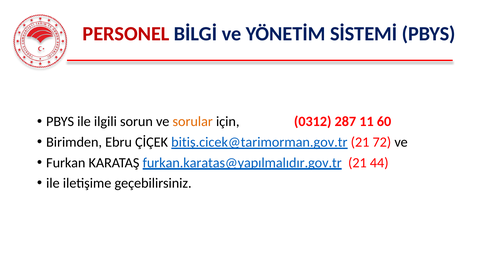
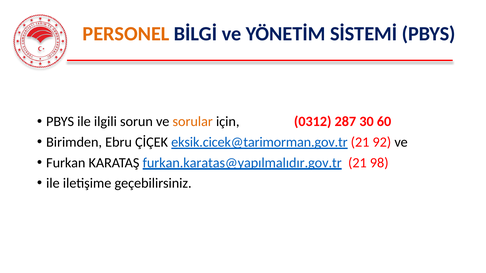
PERSONEL colour: red -> orange
11: 11 -> 30
bitiş.cicek@tarimorman.gov.tr: bitiş.cicek@tarimorman.gov.tr -> eksik.cicek@tarimorman.gov.tr
72: 72 -> 92
44: 44 -> 98
